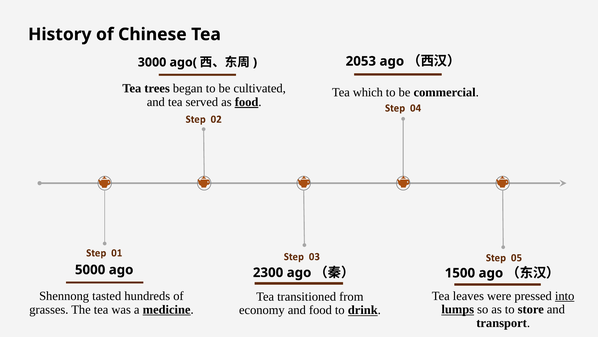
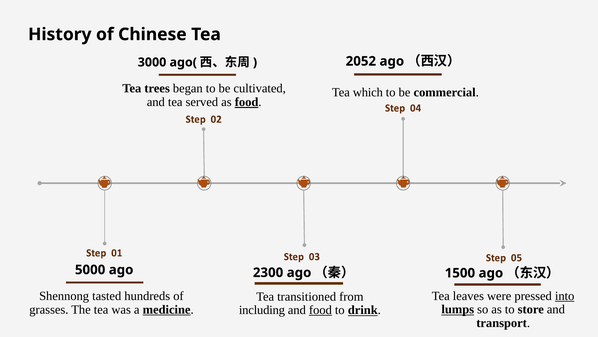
2053: 2053 -> 2052
economy: economy -> including
food at (320, 309) underline: none -> present
